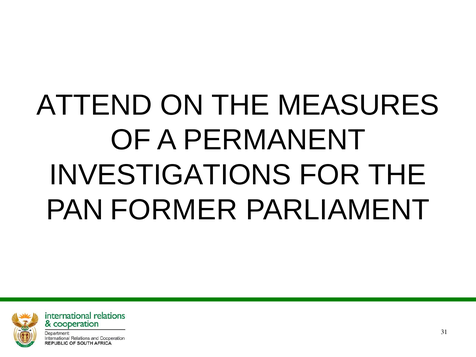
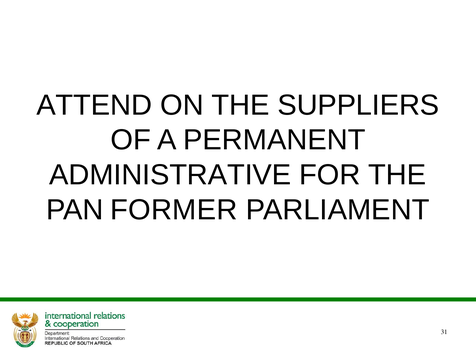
MEASURES: MEASURES -> SUPPLIERS
INVESTIGATIONS: INVESTIGATIONS -> ADMINISTRATIVE
